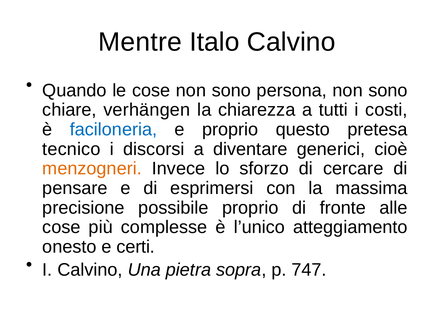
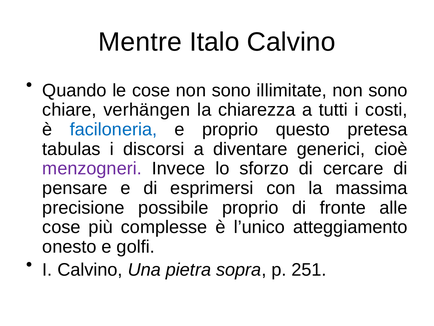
persona: persona -> illimitate
tecnico: tecnico -> tabulas
menzogneri colour: orange -> purple
certi: certi -> golfi
747: 747 -> 251
